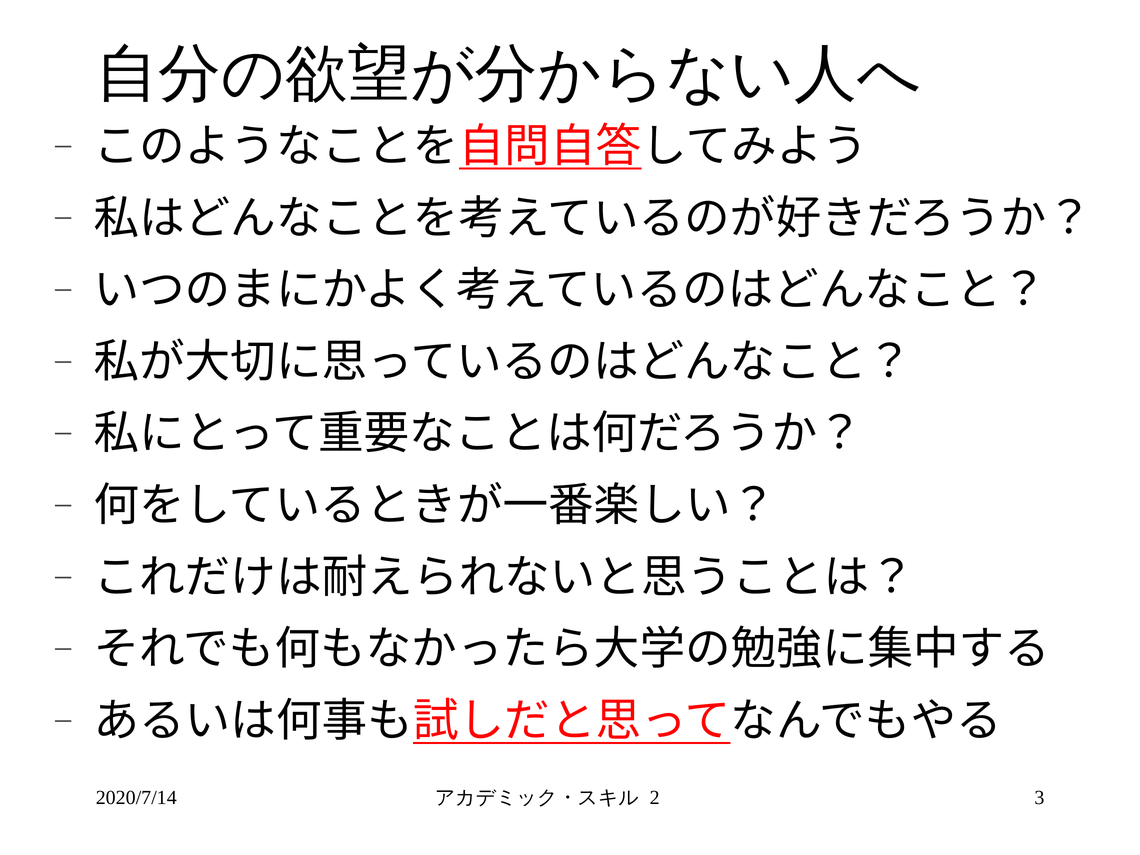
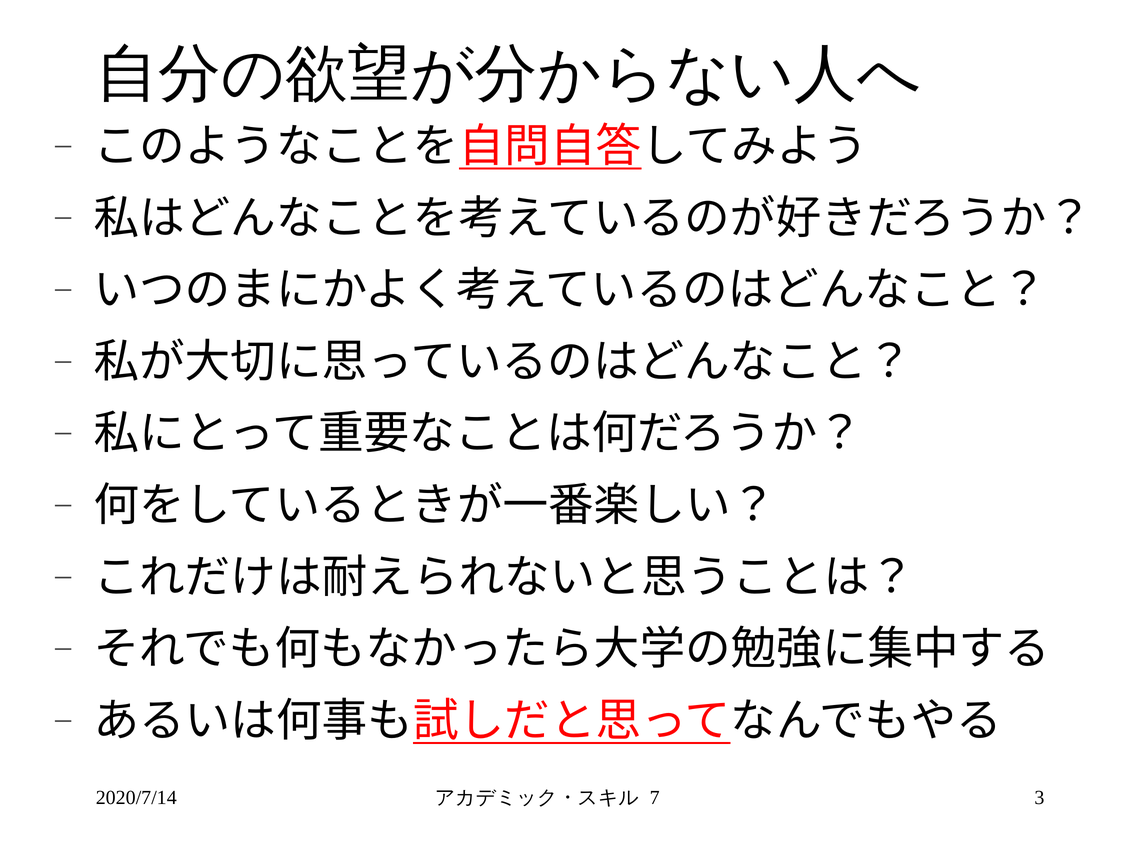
2: 2 -> 7
